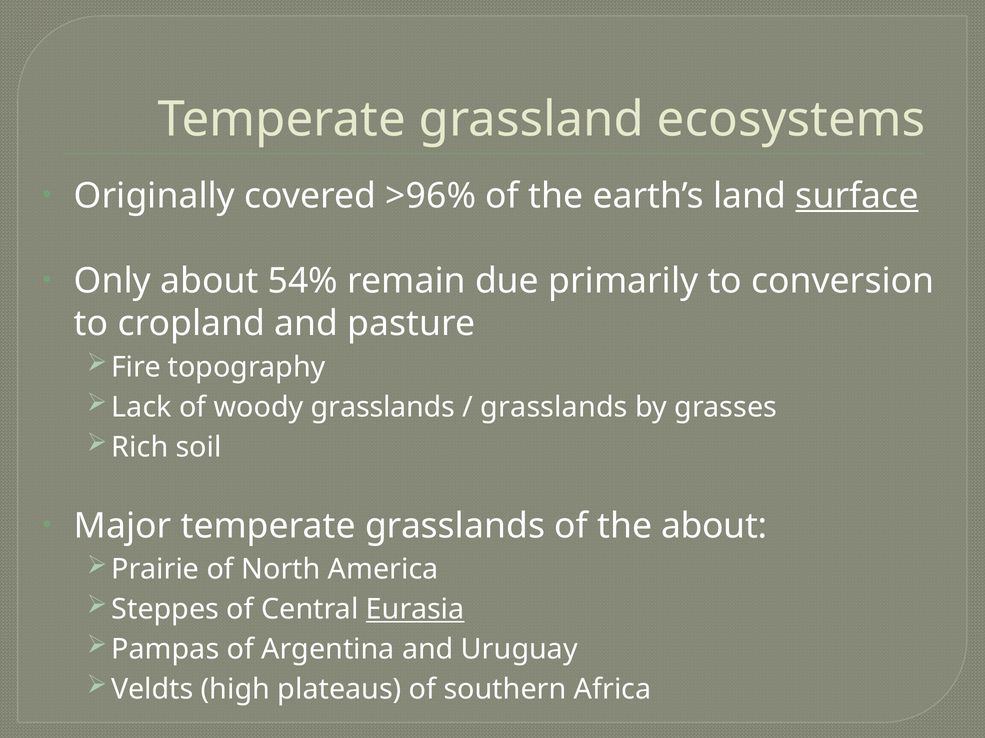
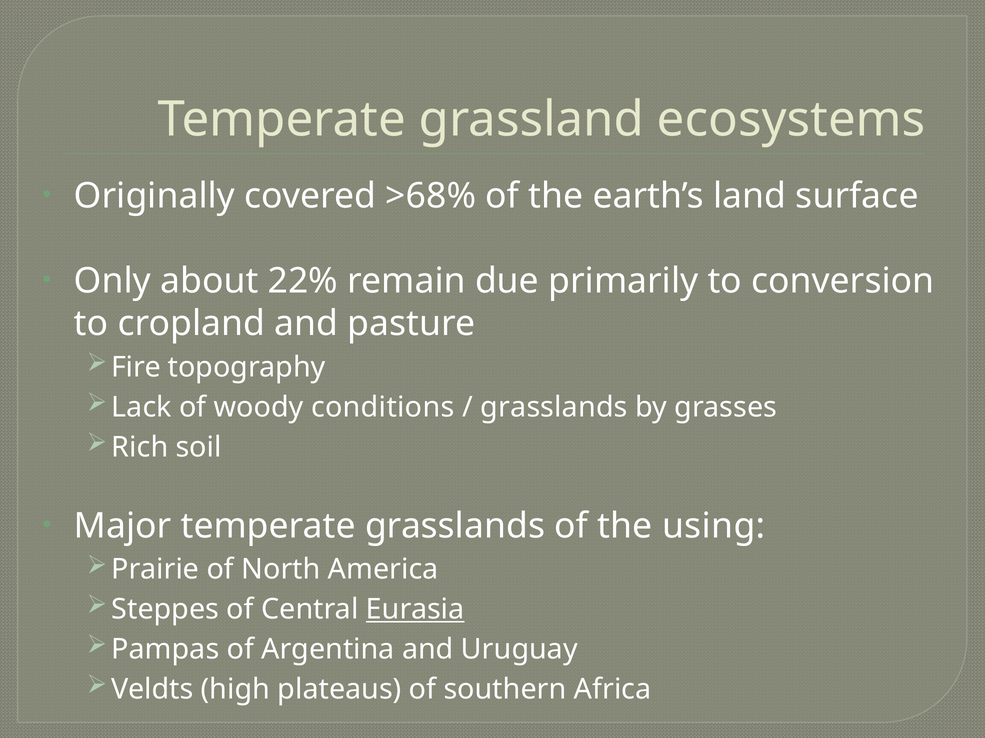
>96%: >96% -> >68%
surface underline: present -> none
54%: 54% -> 22%
woody grasslands: grasslands -> conditions
the about: about -> using
